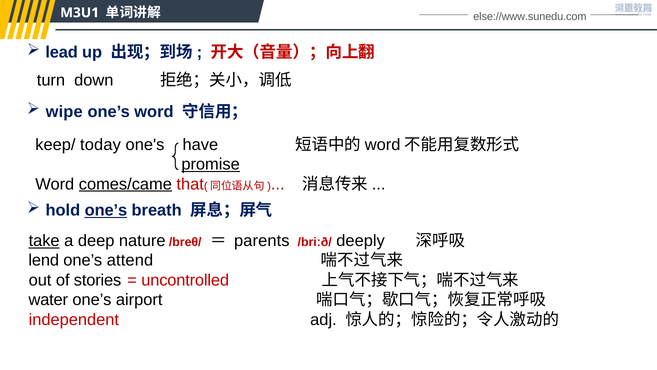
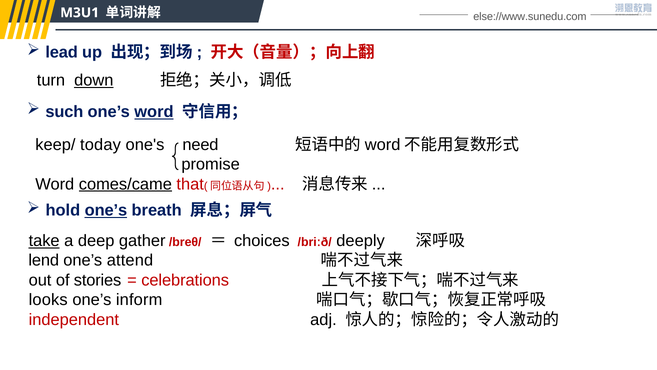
down underline: none -> present
wipe: wipe -> such
word at (154, 112) underline: none -> present
have: have -> need
promise underline: present -> none
nature: nature -> gather
parents: parents -> choices
uncontrolled: uncontrolled -> celebrations
water: water -> looks
airport: airport -> inform
